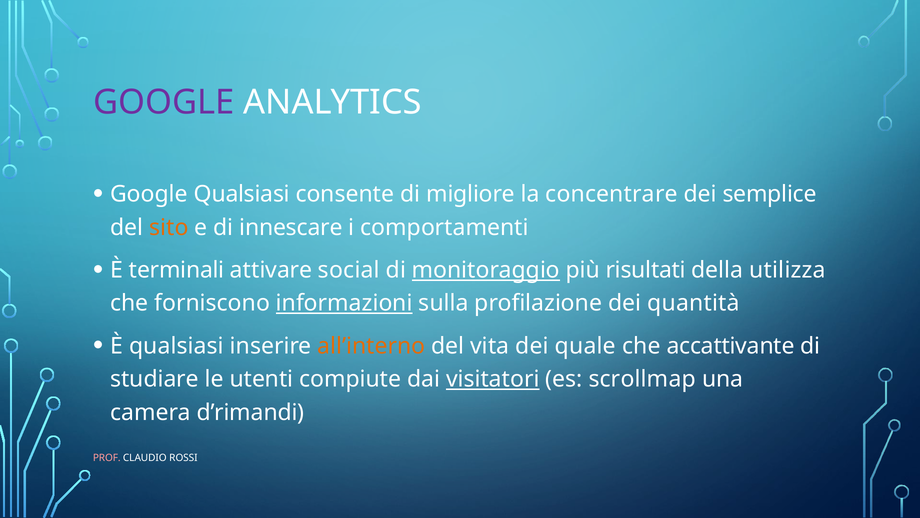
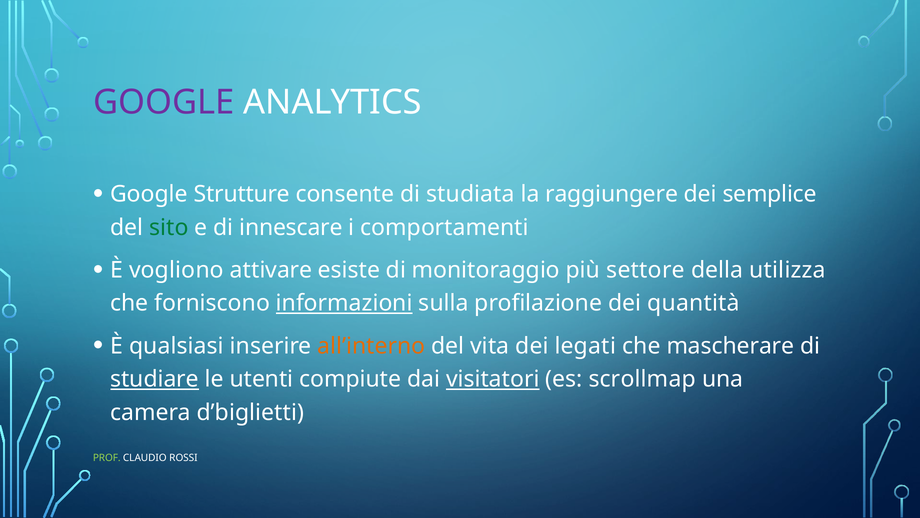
Google Qualsiasi: Qualsiasi -> Strutture
migliore: migliore -> studiata
concentrare: concentrare -> raggiungere
sito colour: orange -> green
terminali: terminali -> vogliono
social: social -> esiste
monitoraggio underline: present -> none
risultati: risultati -> settore
quale: quale -> legati
accattivante: accattivante -> mascherare
studiare underline: none -> present
d’rimandi: d’rimandi -> d’biglietti
PROF colour: pink -> light green
